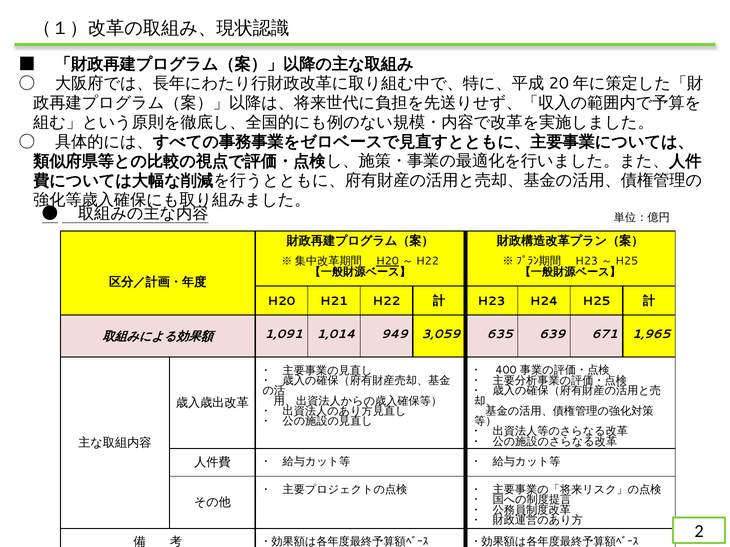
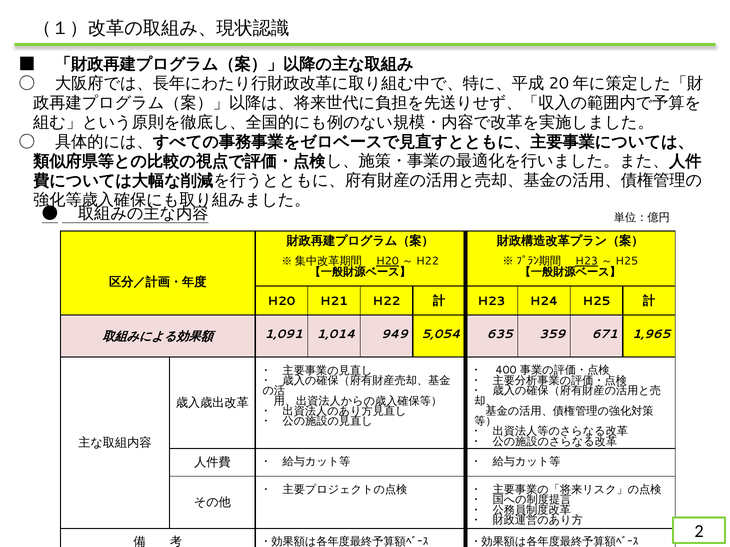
H23 at (587, 261) underline: none -> present
3,059: 3,059 -> 5,054
639: 639 -> 359
